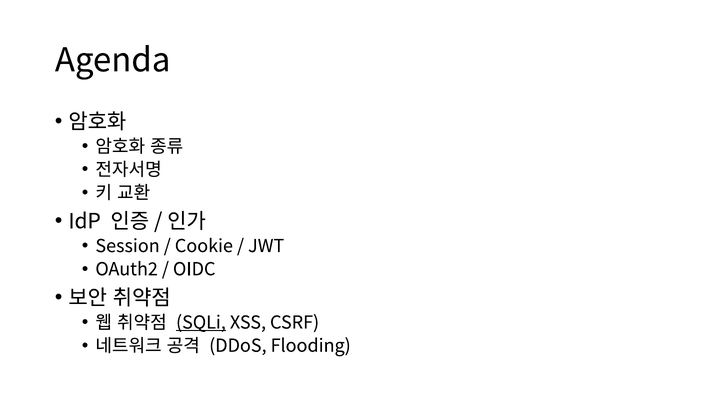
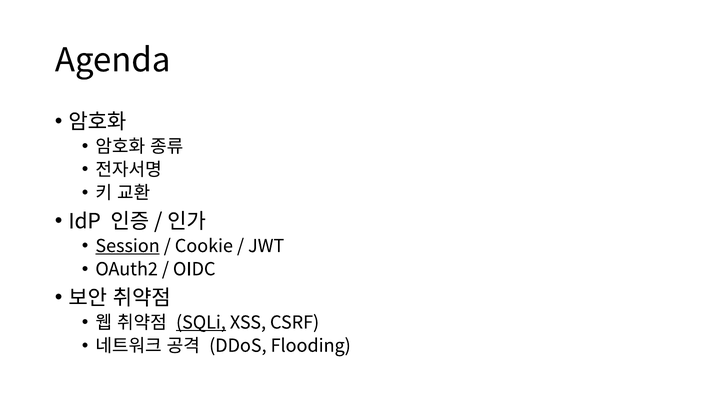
Session underline: none -> present
